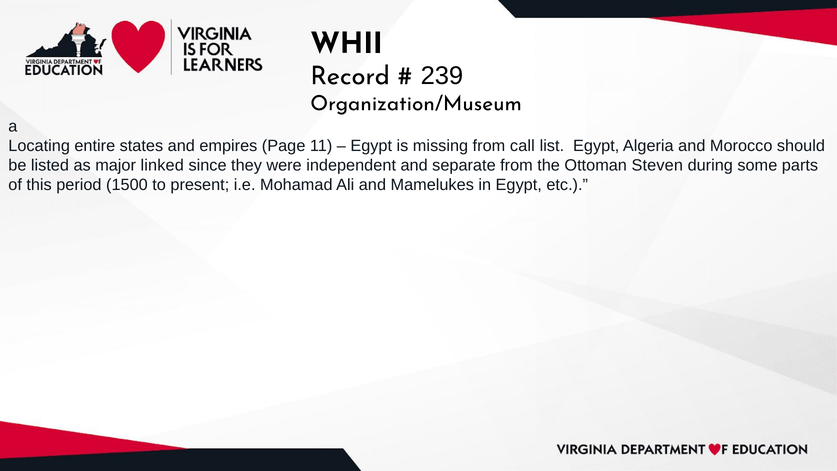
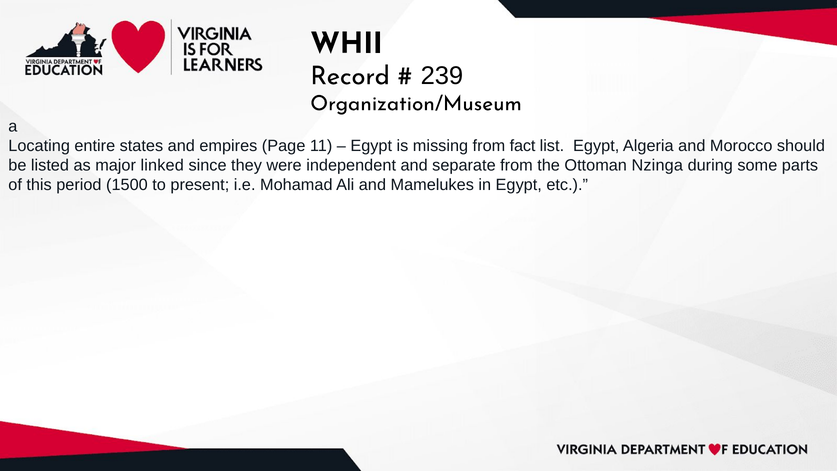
call: call -> fact
Steven: Steven -> Nzinga
